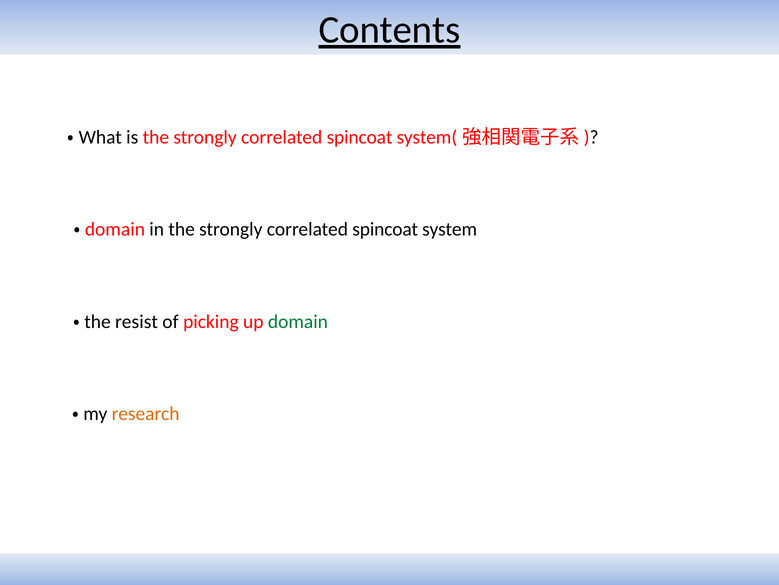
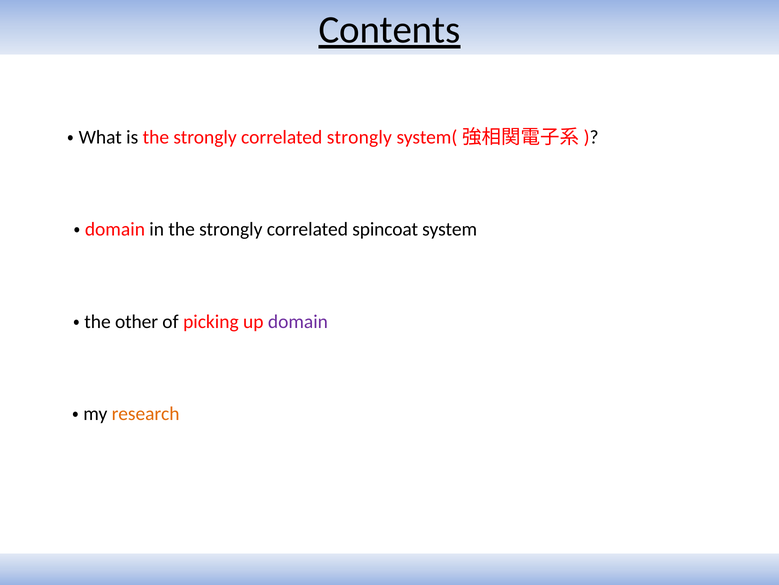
spincoat at (360, 137): spincoat -> strongly
resist: resist -> other
domain colour: green -> purple
